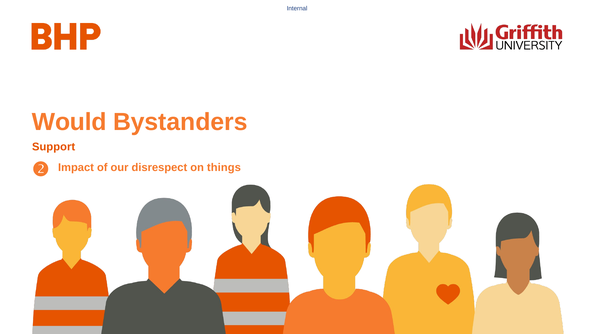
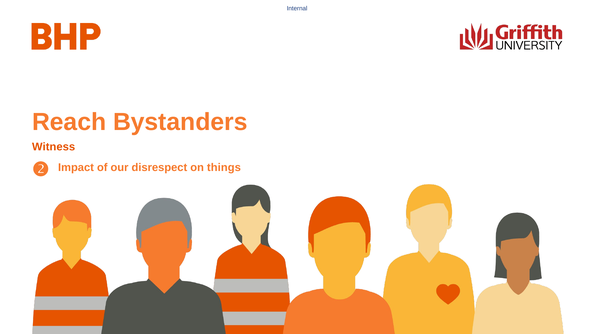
Would: Would -> Reach
Support: Support -> Witness
